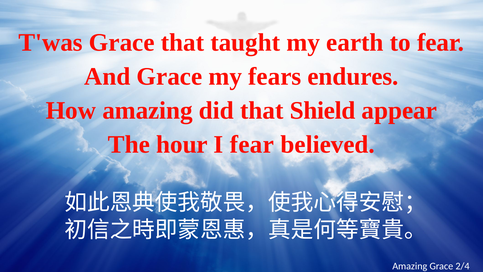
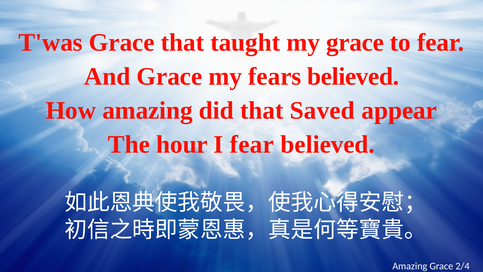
my earth: earth -> grace
fears endures: endures -> believed
Shield: Shield -> Saved
